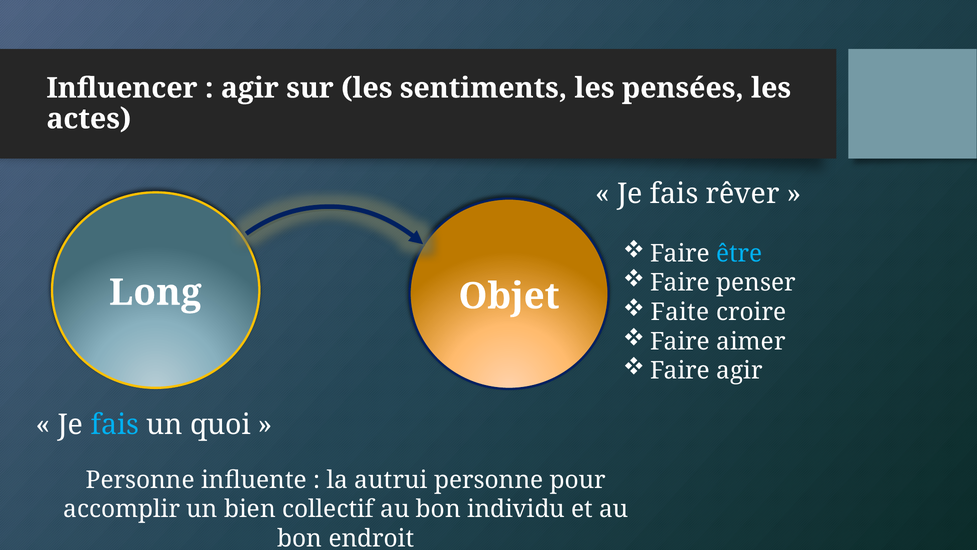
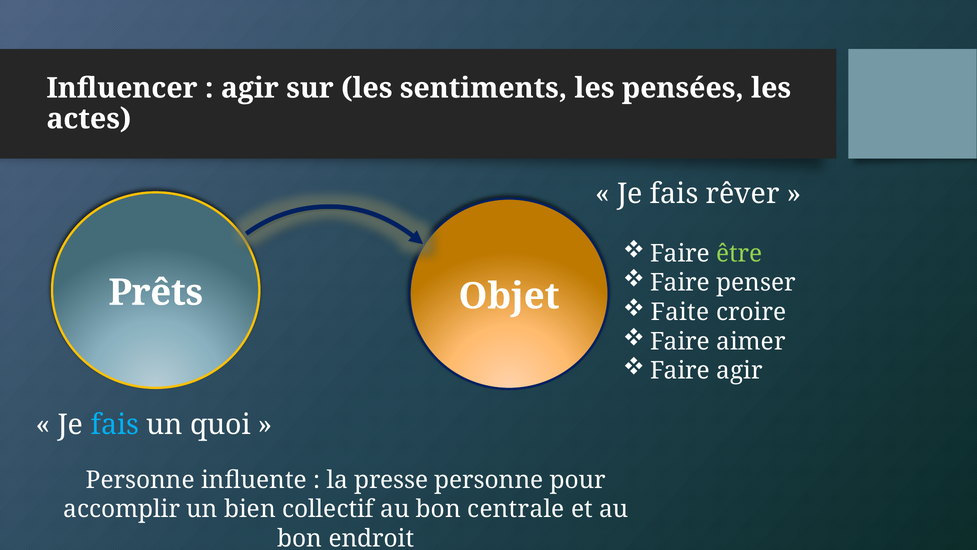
être colour: light blue -> light green
Long: Long -> Prêts
autrui: autrui -> presse
individu: individu -> centrale
